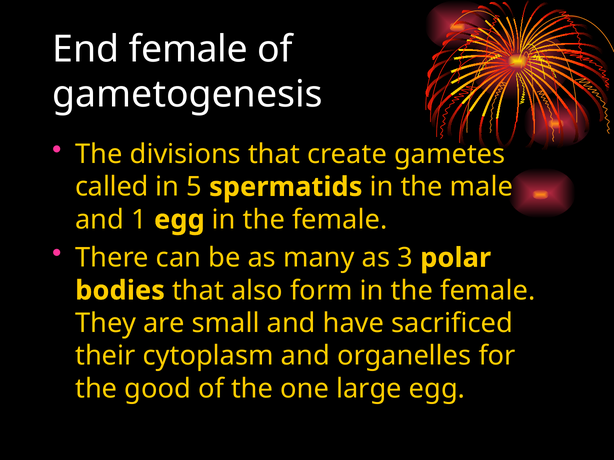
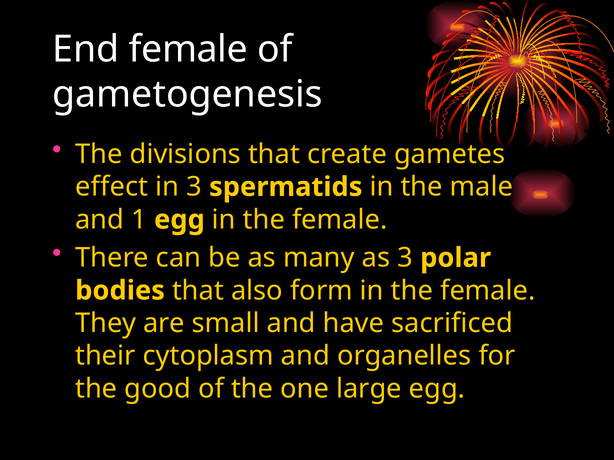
called: called -> effect
in 5: 5 -> 3
